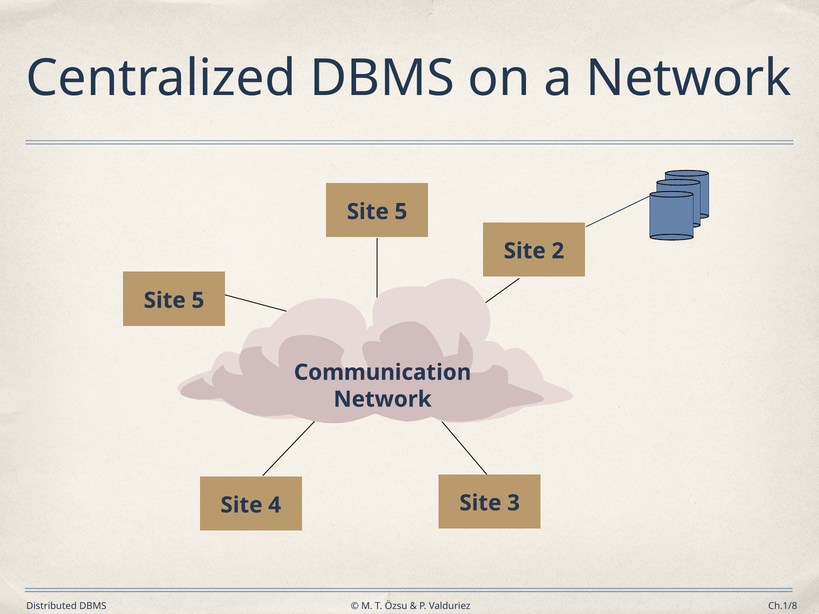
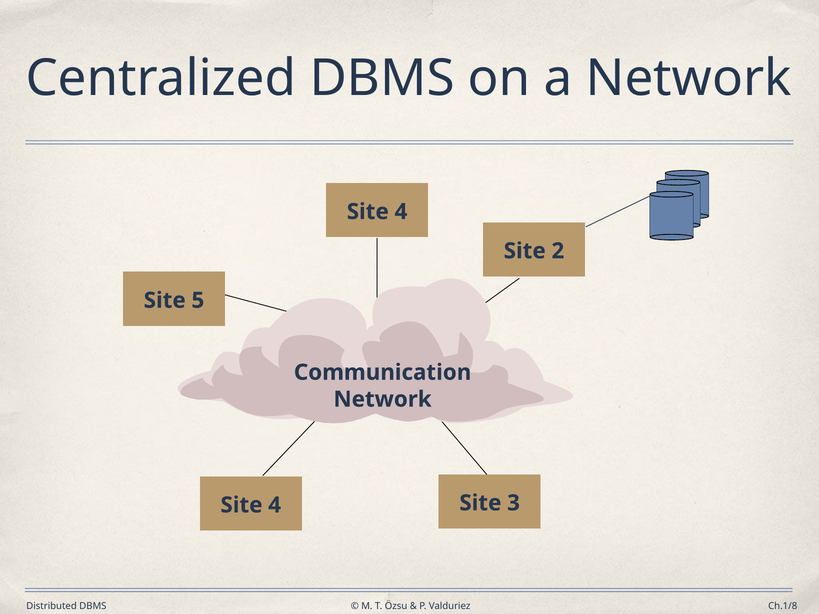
5 at (401, 212): 5 -> 4
